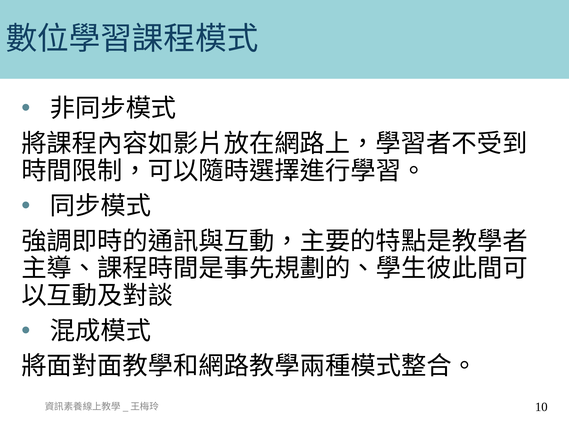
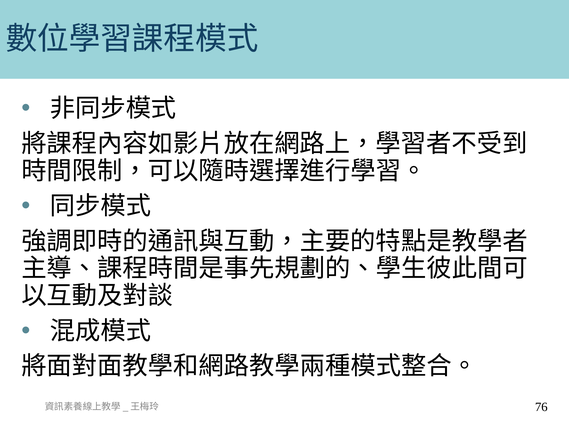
10: 10 -> 76
